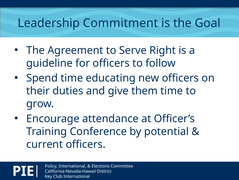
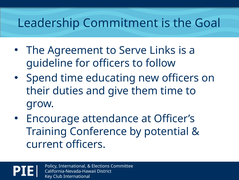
Right: Right -> Links
